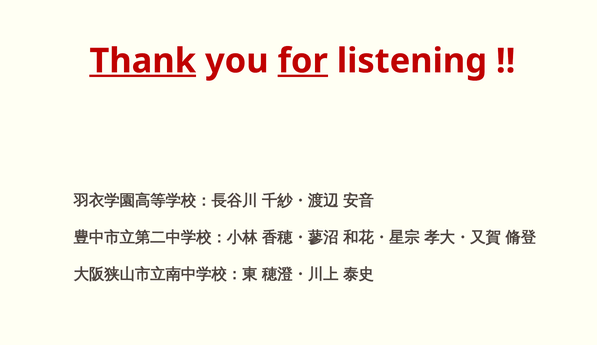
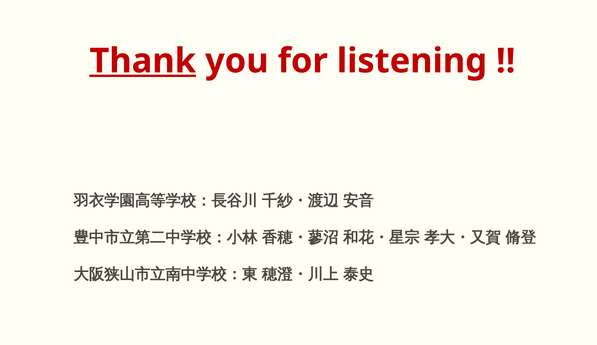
for underline: present -> none
